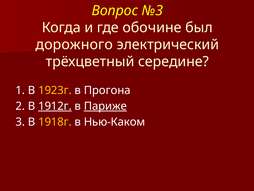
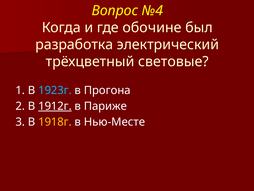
№3: №3 -> №4
дорожного: дорожного -> разработка
середине: середине -> световые
1923г colour: yellow -> light blue
Париже underline: present -> none
Нью-Каком: Нью-Каком -> Нью-Месте
